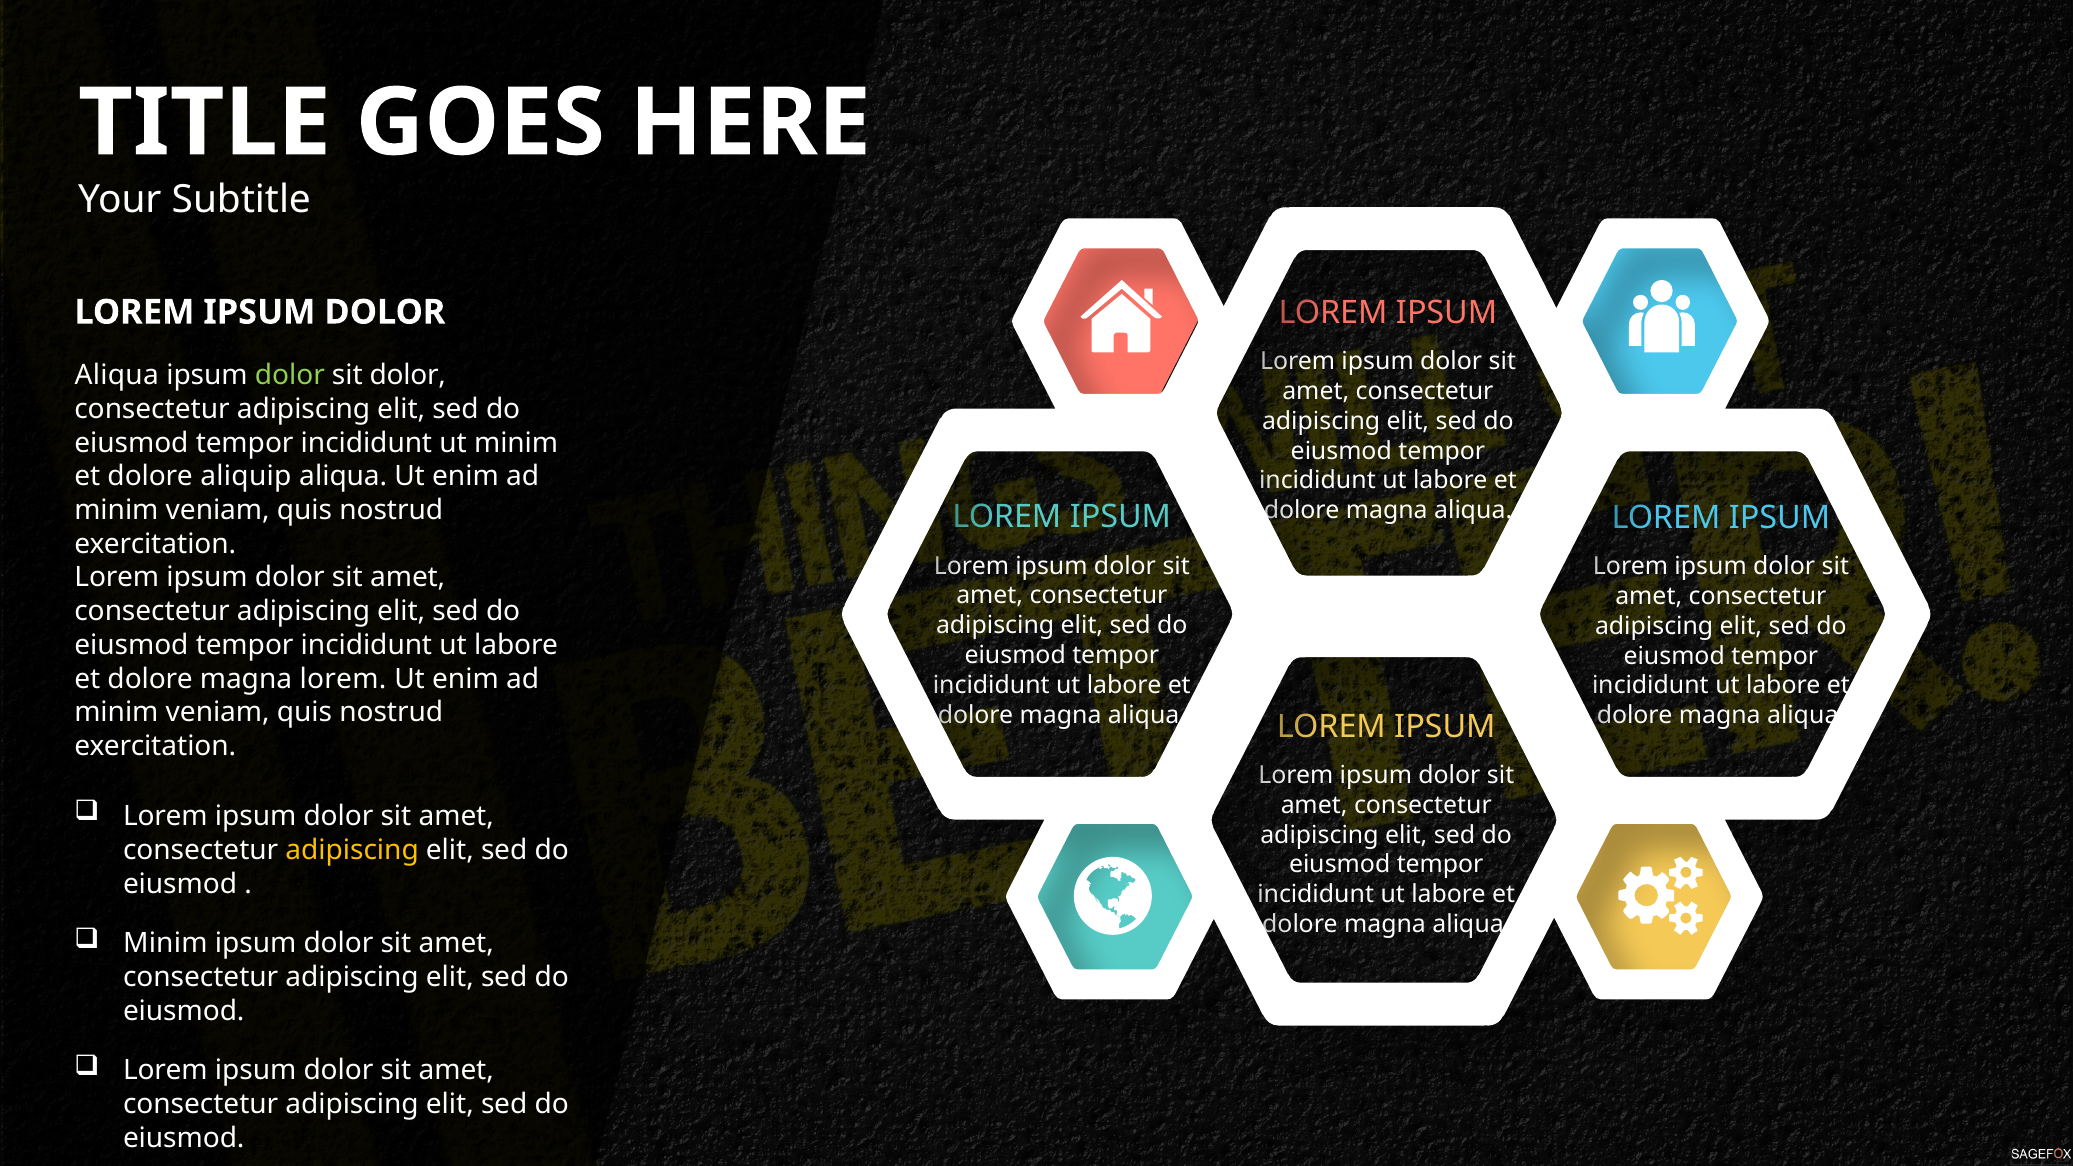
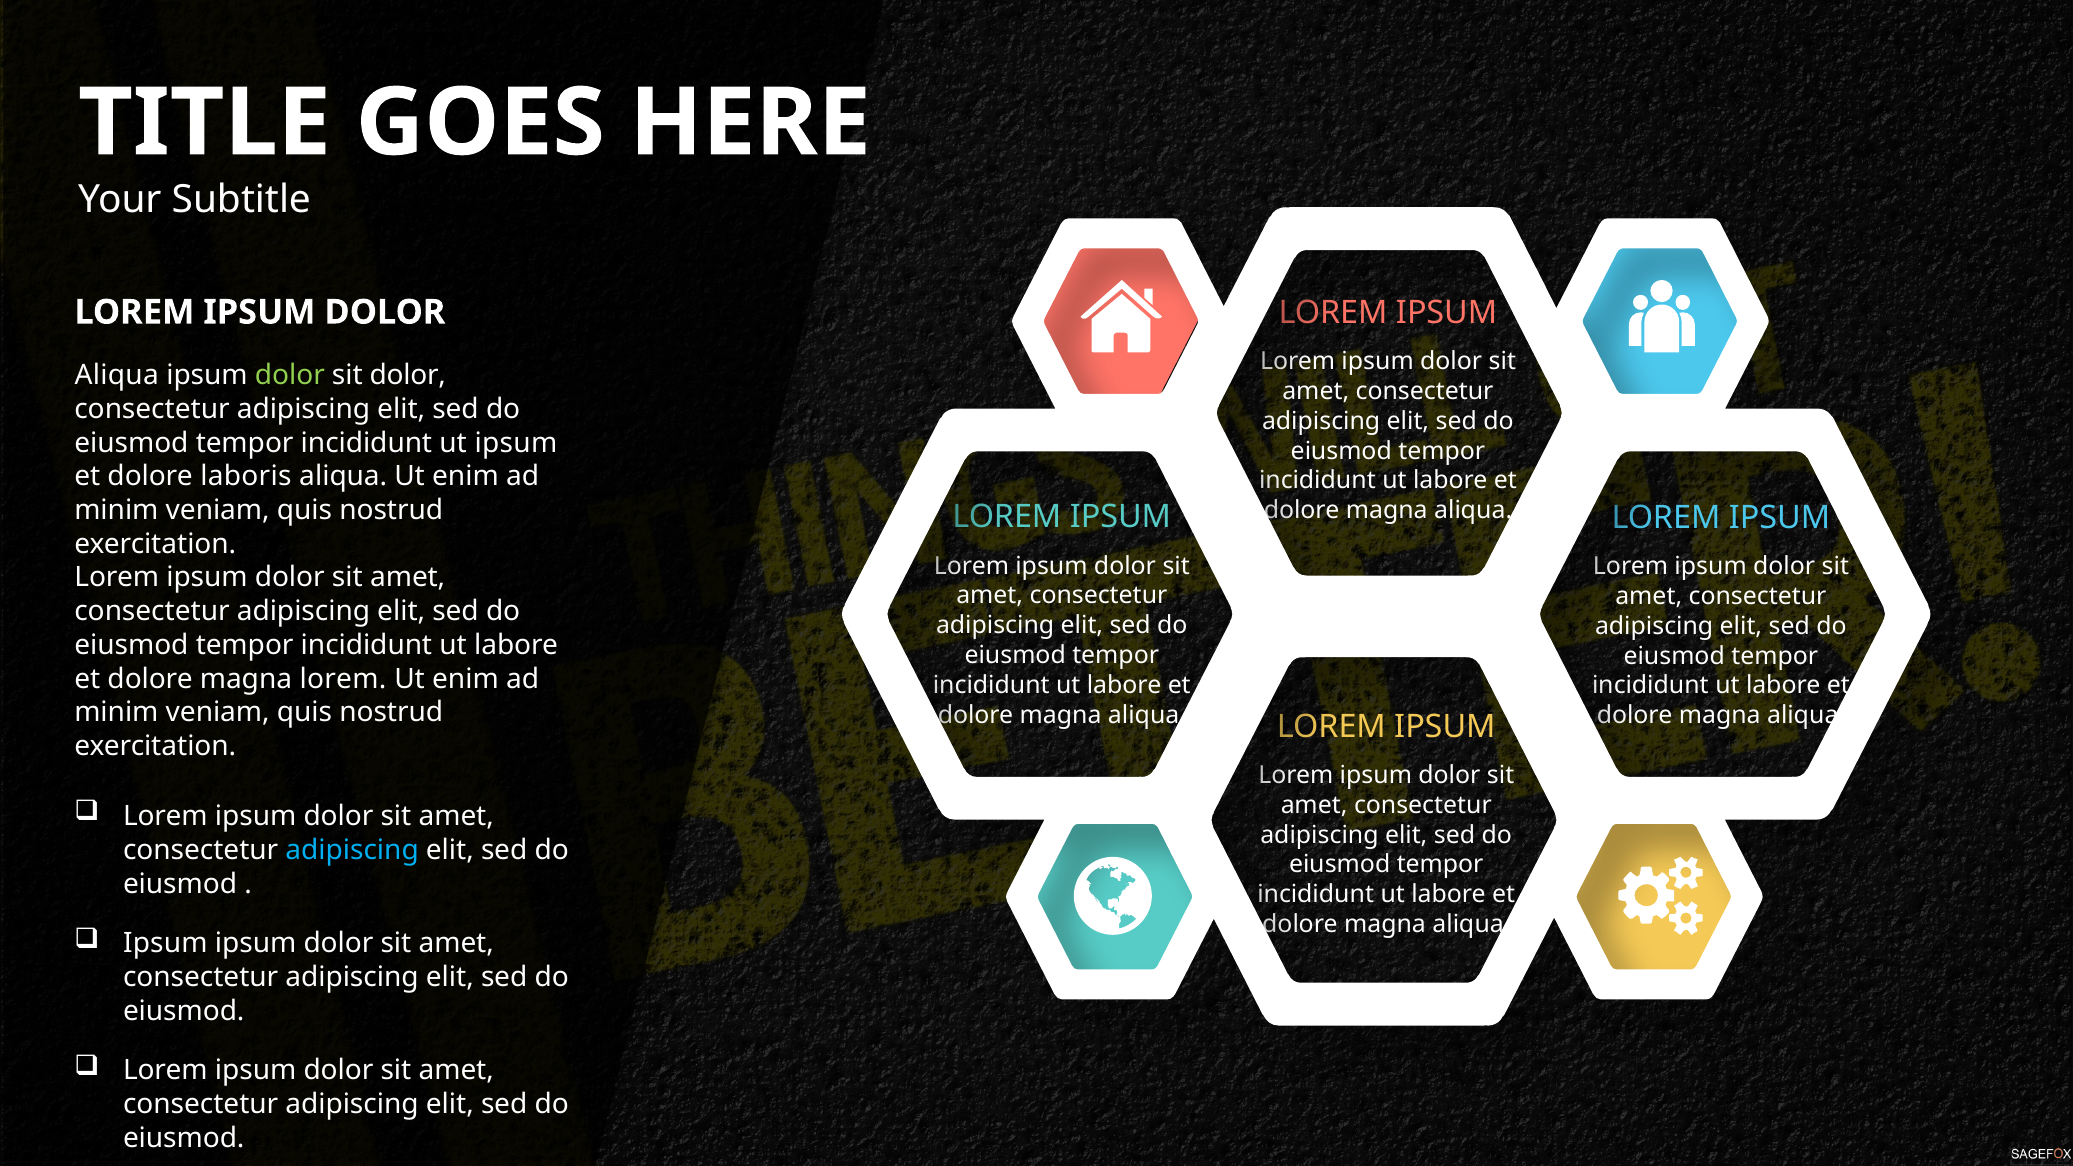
ut minim: minim -> ipsum
aliquip: aliquip -> laboris
adipiscing at (352, 850) colour: yellow -> light blue
Minim at (165, 943): Minim -> Ipsum
